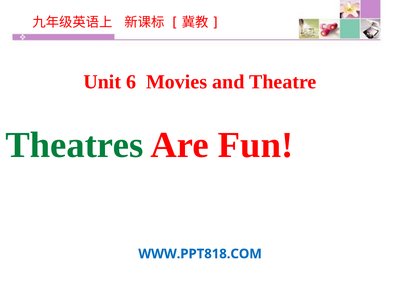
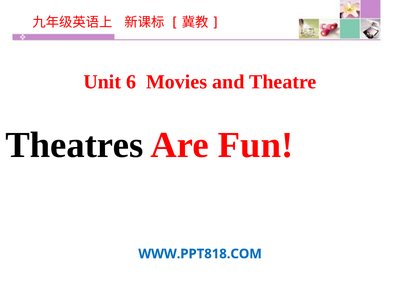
Theatres colour: green -> black
